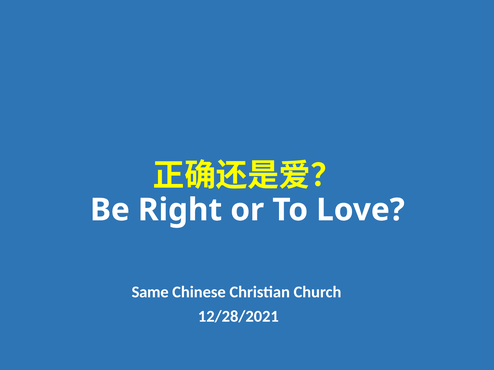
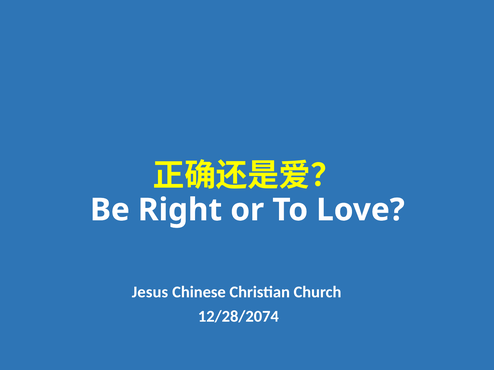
Same: Same -> Jesus
12/28/2021: 12/28/2021 -> 12/28/2074
